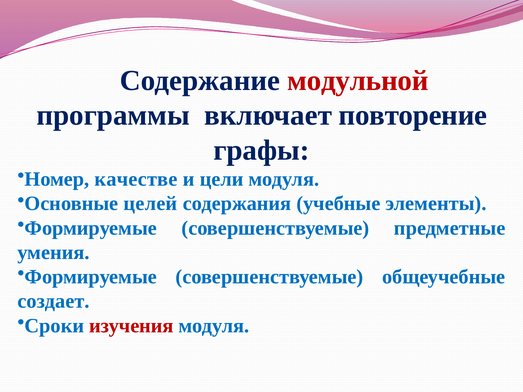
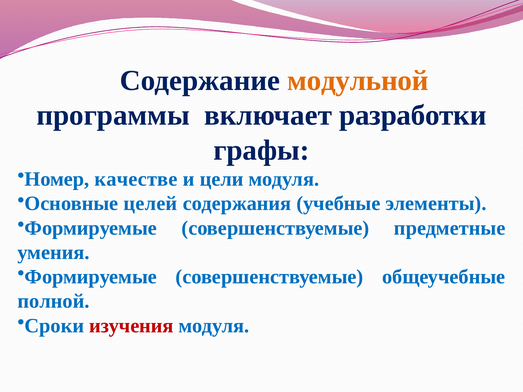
модульной colour: red -> orange
повторение: повторение -> разработки
создает: создает -> полной
